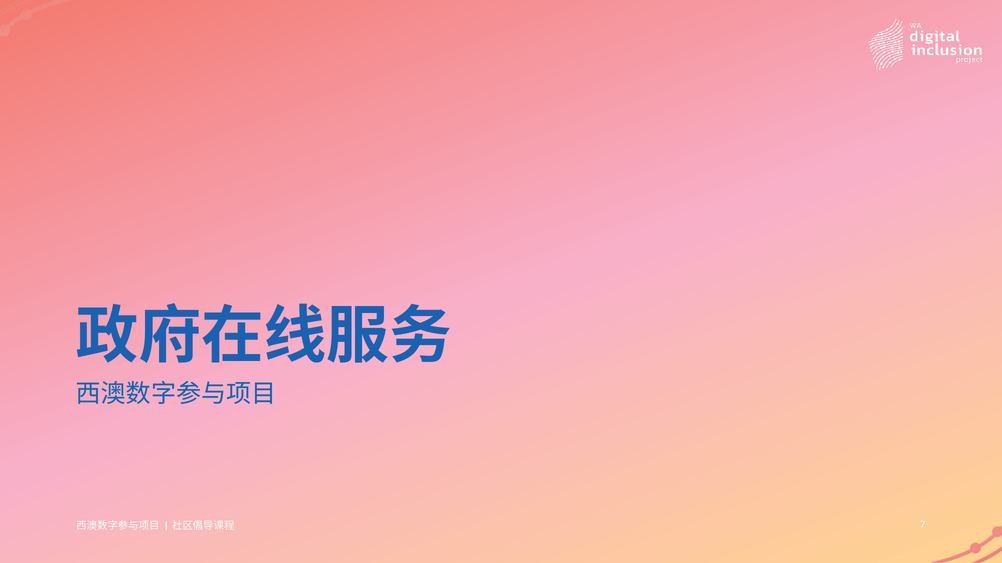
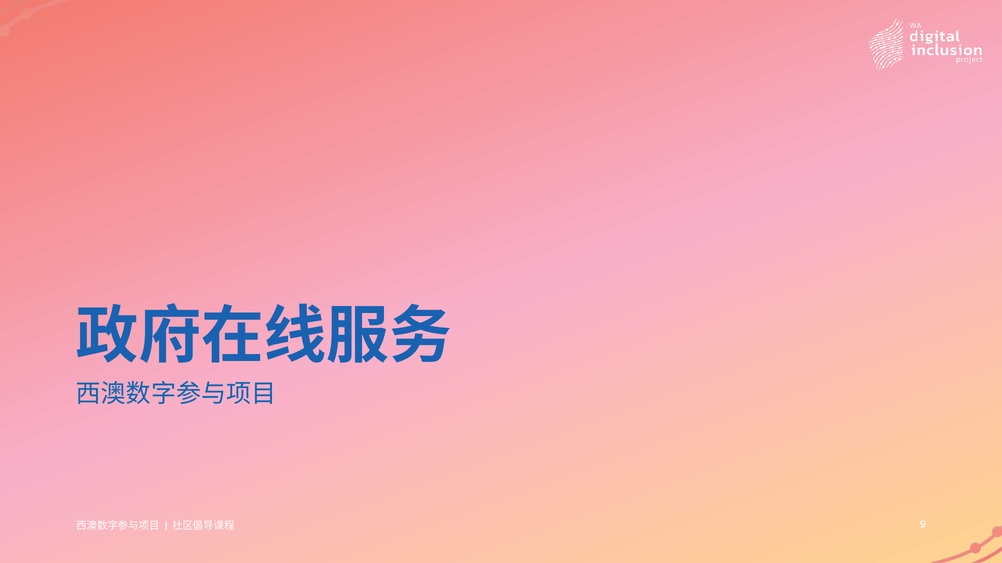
7: 7 -> 9
